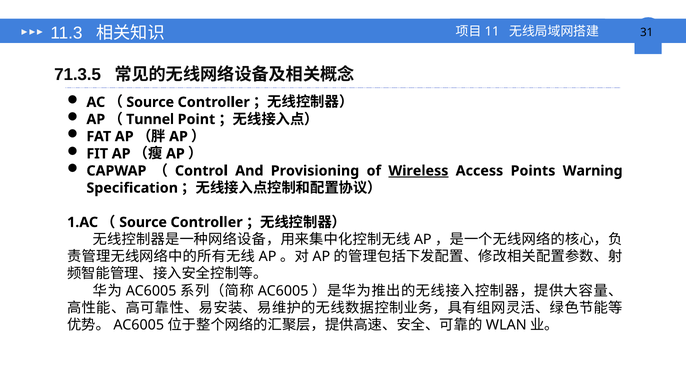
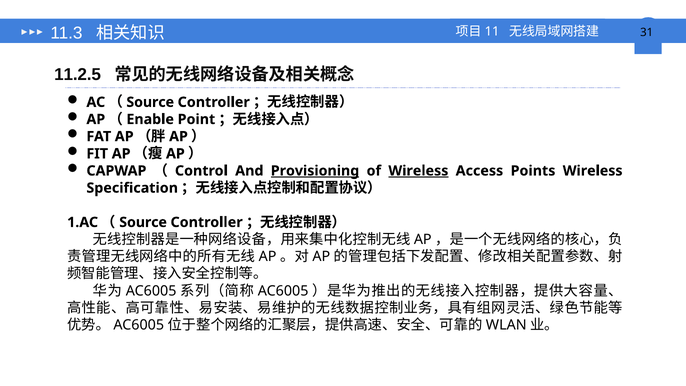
71.3.5: 71.3.5 -> 11.2.5
Tunnel: Tunnel -> Enable
Provisioning underline: none -> present
Points Warning: Warning -> Wireless
